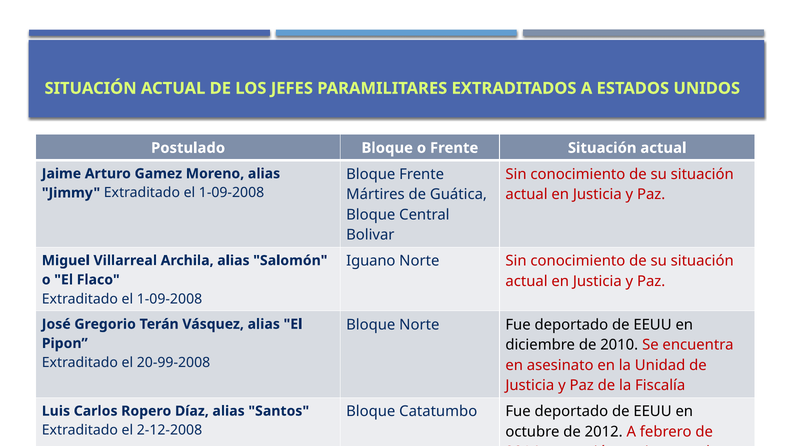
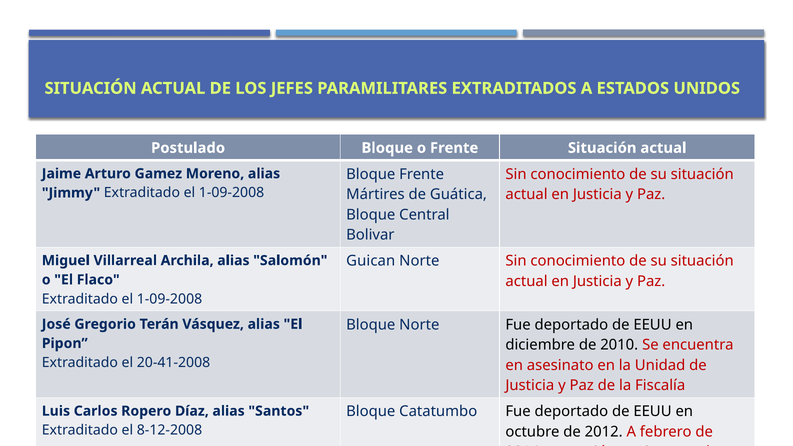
Iguano: Iguano -> Guican
20-99-2008: 20-99-2008 -> 20-41-2008
2-12-2008: 2-12-2008 -> 8-12-2008
